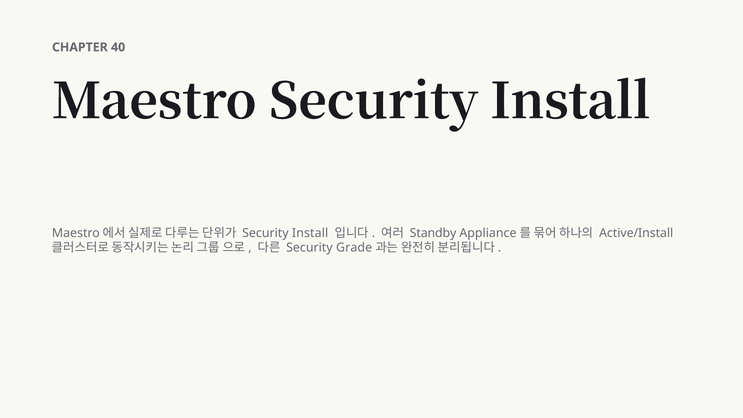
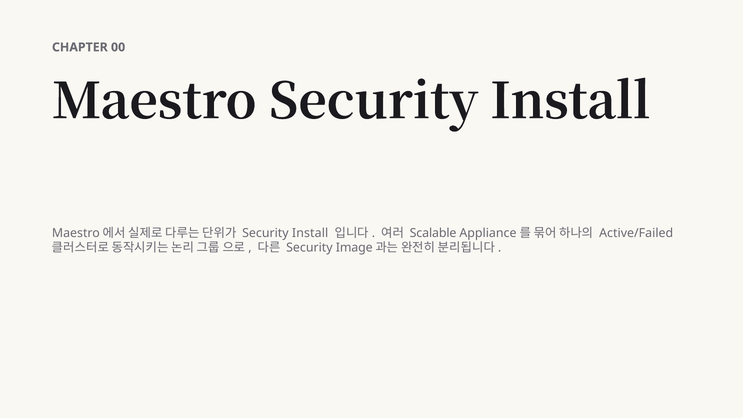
40: 40 -> 00
Standby: Standby -> Scalable
Active/Install: Active/Install -> Active/Failed
Grade: Grade -> Image
